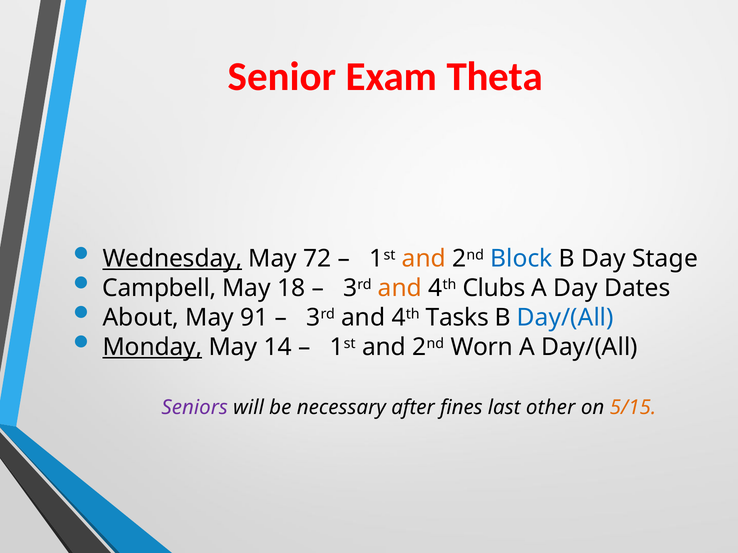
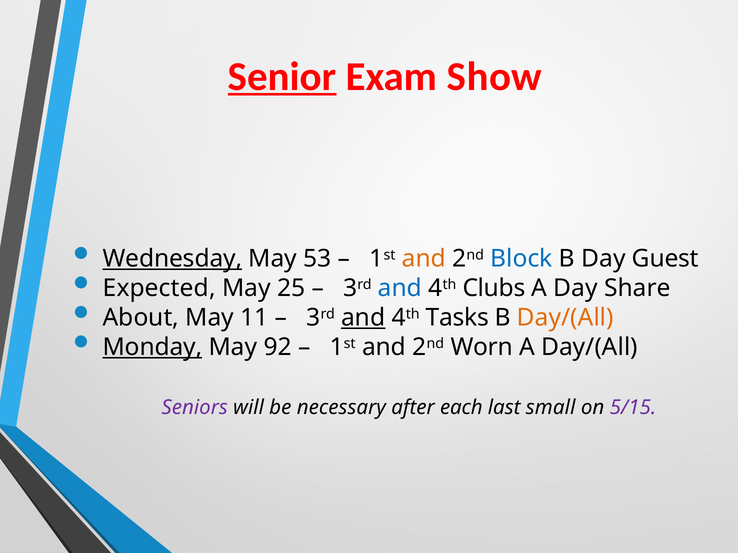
Senior underline: none -> present
Theta: Theta -> Show
72: 72 -> 53
Stage: Stage -> Guest
Campbell: Campbell -> Expected
18: 18 -> 25
and at (400, 289) colour: orange -> blue
Dates: Dates -> Share
91: 91 -> 11
and at (363, 318) underline: none -> present
Day/(All at (565, 318) colour: blue -> orange
14: 14 -> 92
fines: fines -> each
other: other -> small
5/15 colour: orange -> purple
